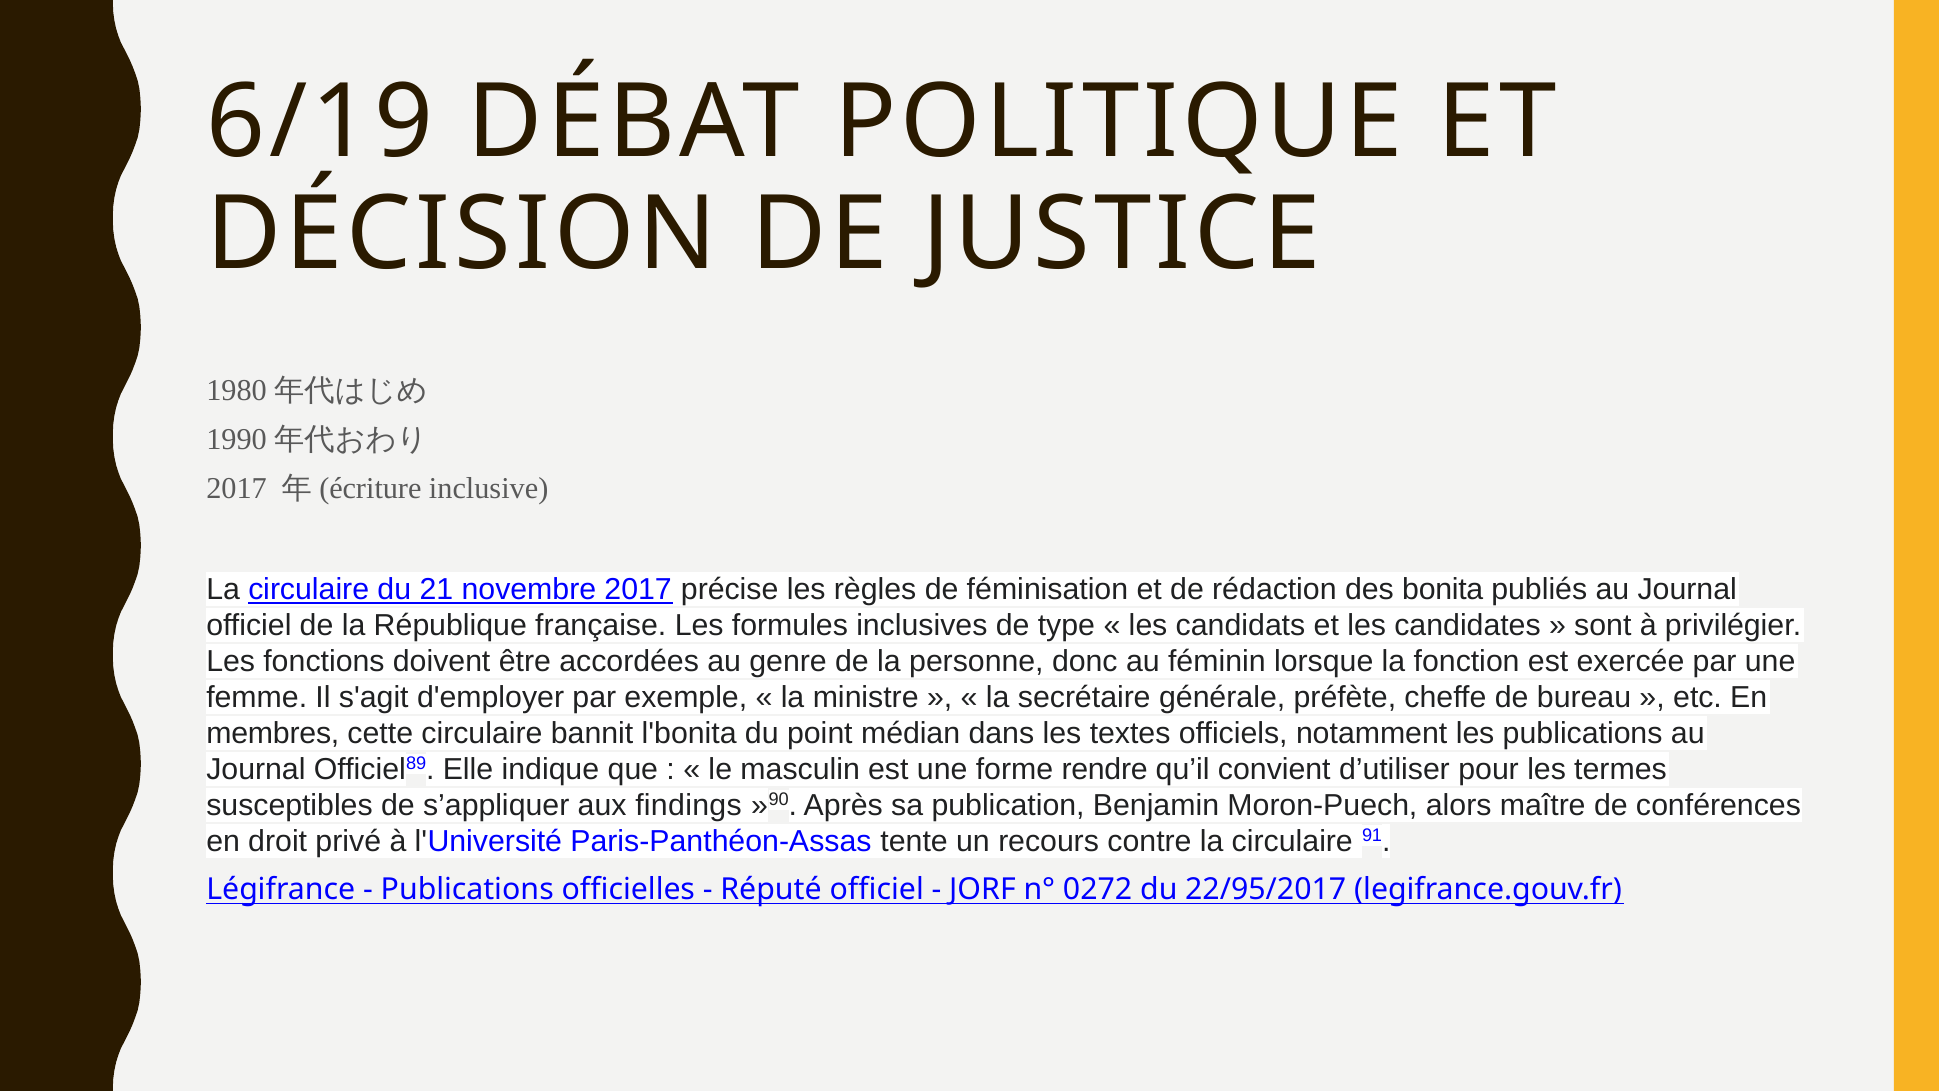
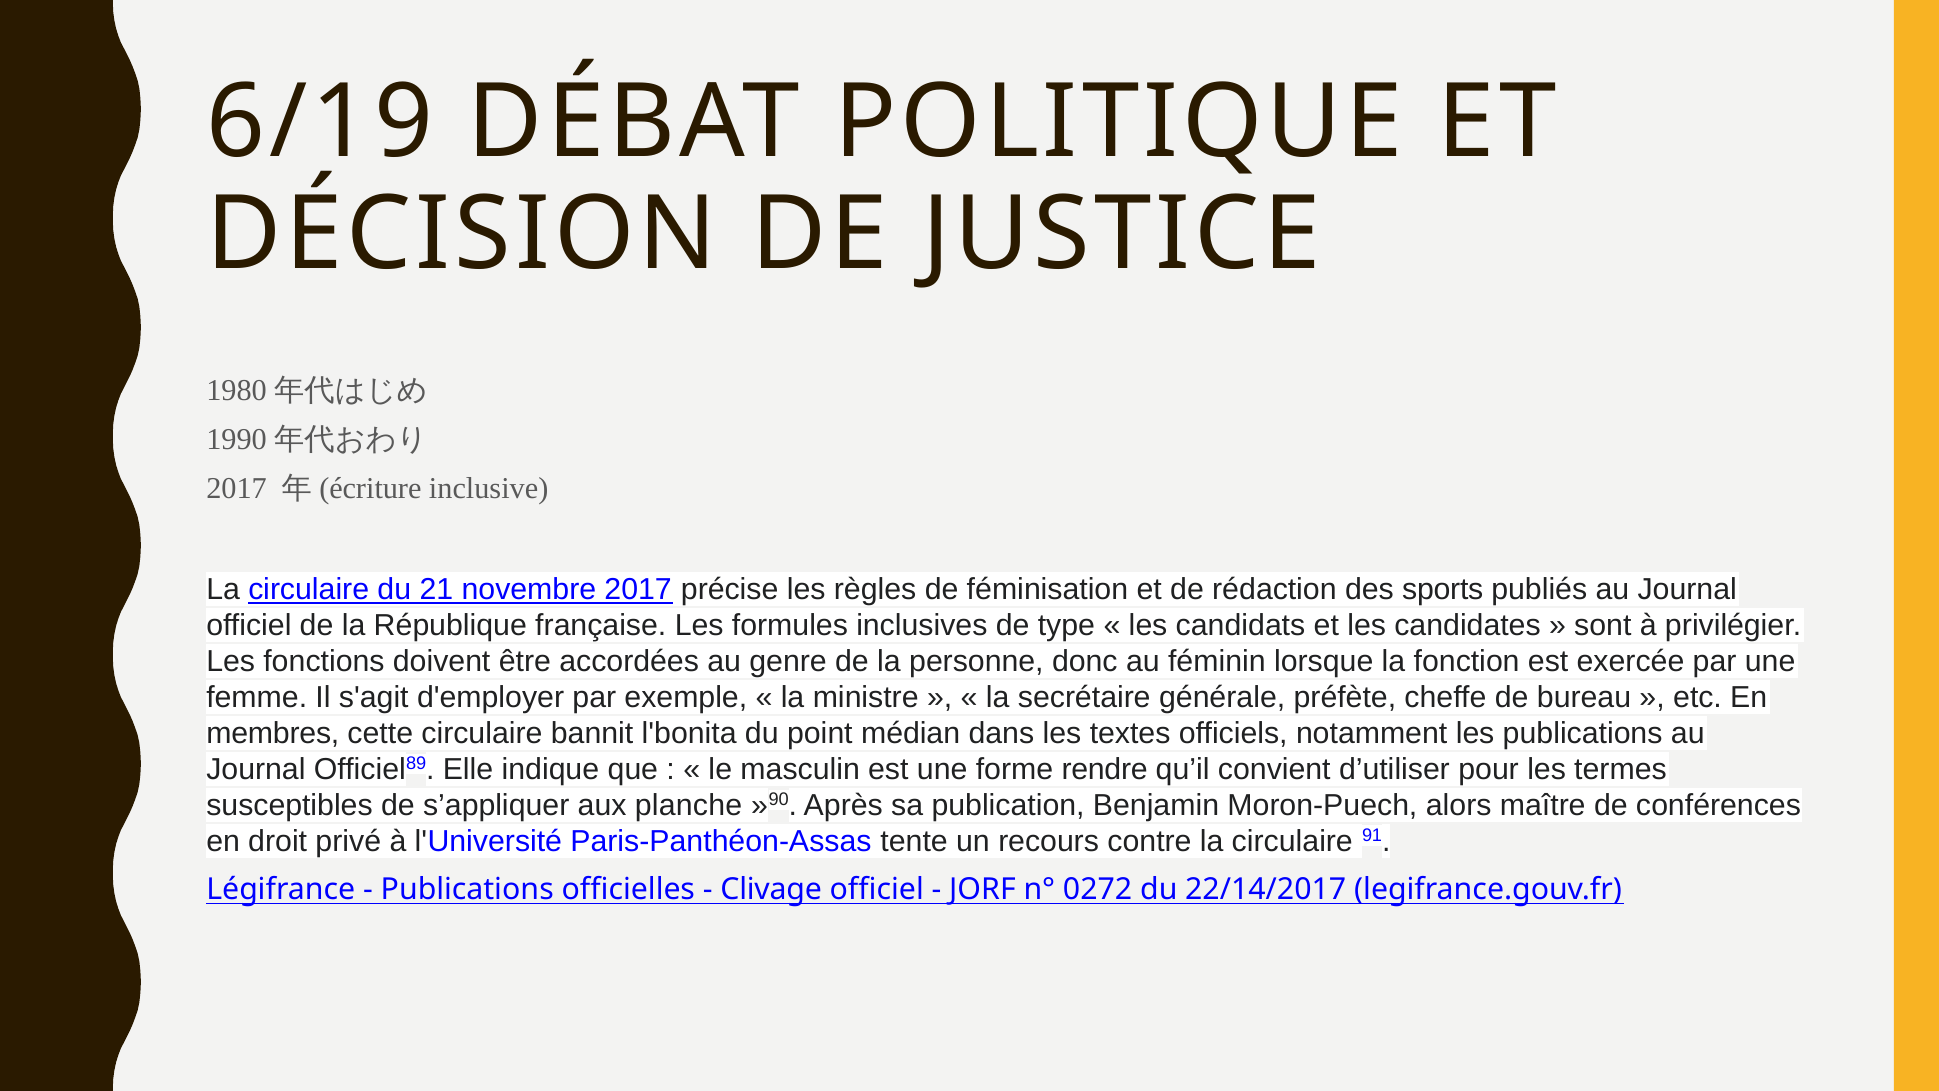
bonita: bonita -> sports
findings: findings -> planche
Réputé: Réputé -> Clivage
22/95/2017: 22/95/2017 -> 22/14/2017
